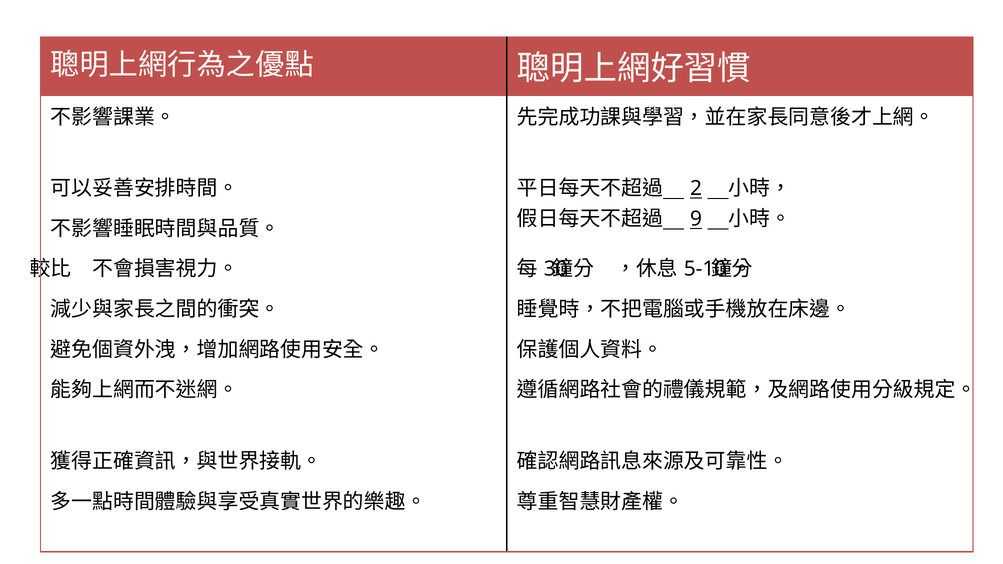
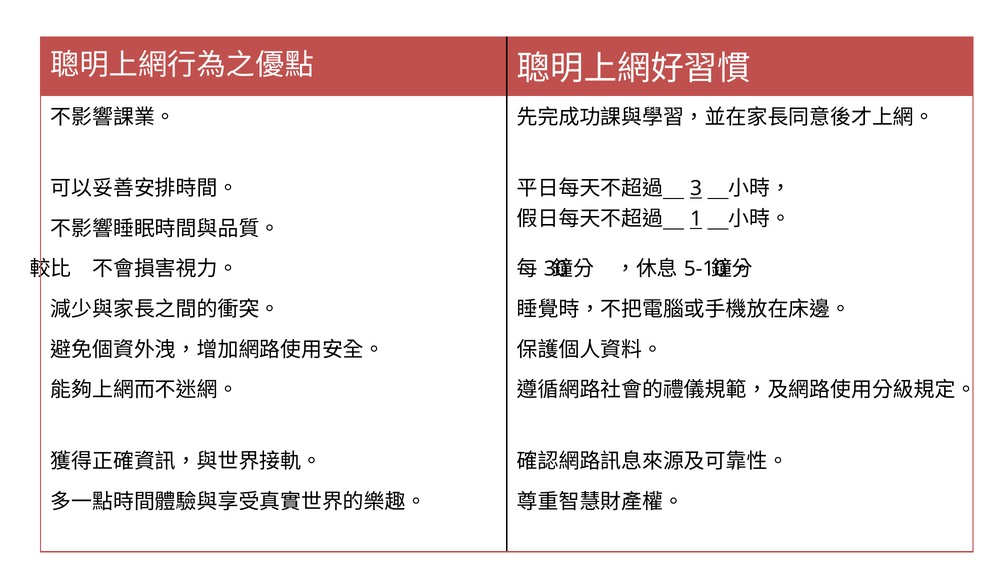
2: 2 -> 3
9: 9 -> 1
